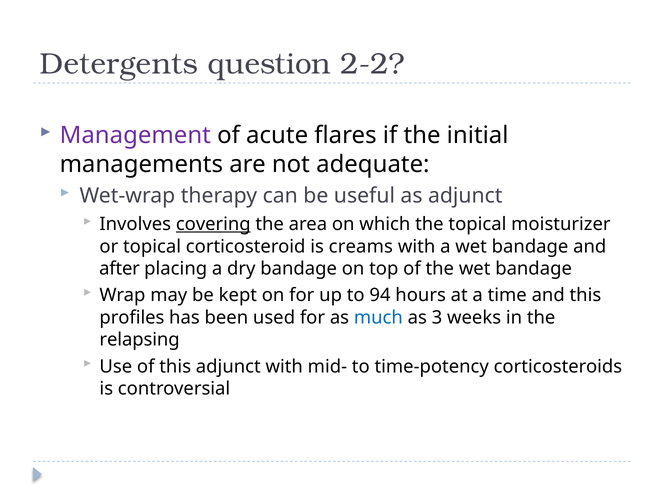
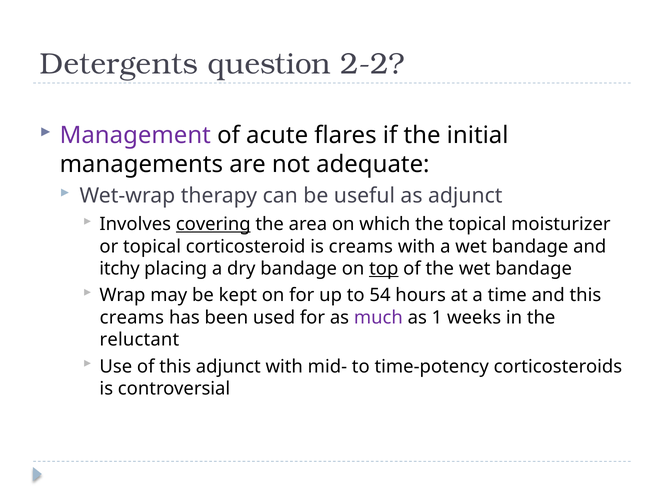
after: after -> itchy
top underline: none -> present
94: 94 -> 54
profiles at (132, 318): profiles -> creams
much colour: blue -> purple
3: 3 -> 1
relapsing: relapsing -> reluctant
